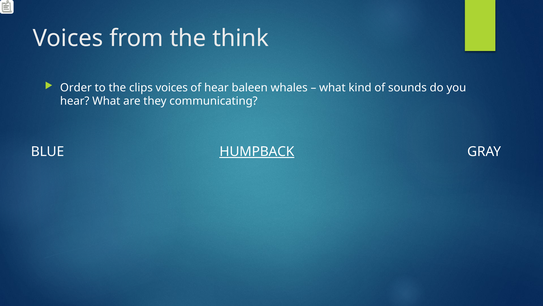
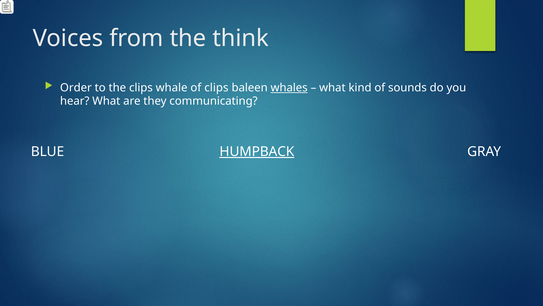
clips voices: voices -> whale
of hear: hear -> clips
whales underline: none -> present
